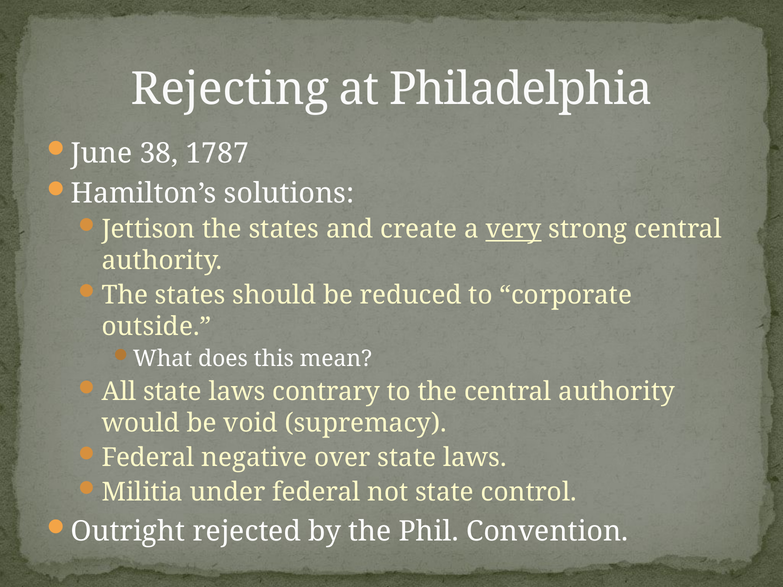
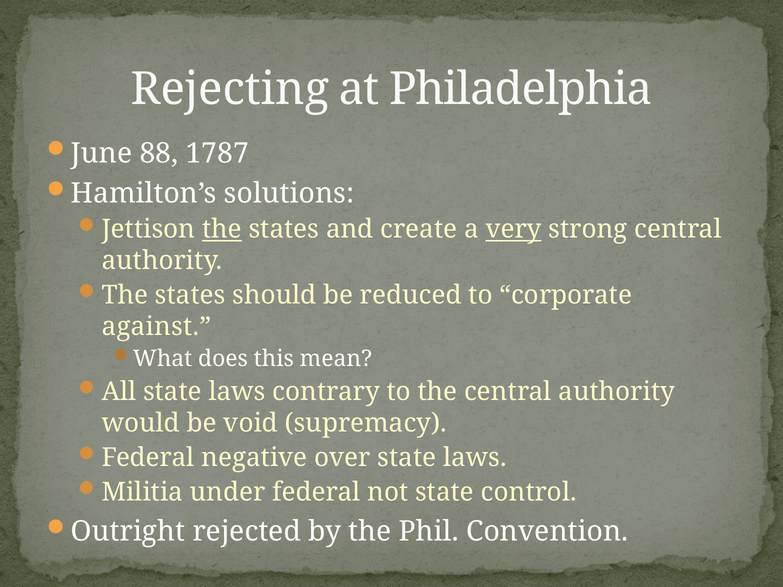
38: 38 -> 88
the at (222, 229) underline: none -> present
outside: outside -> against
